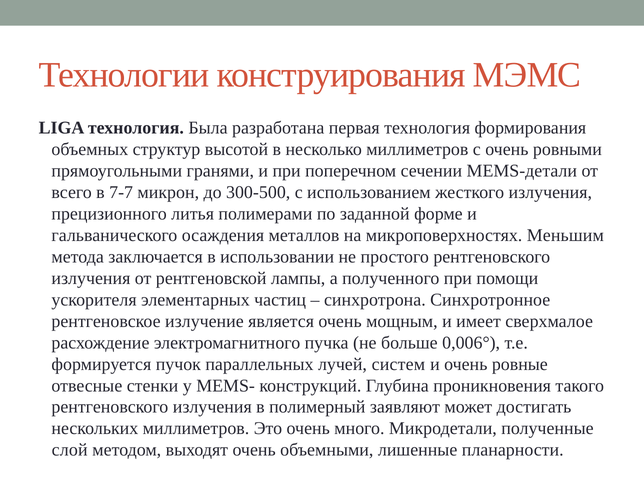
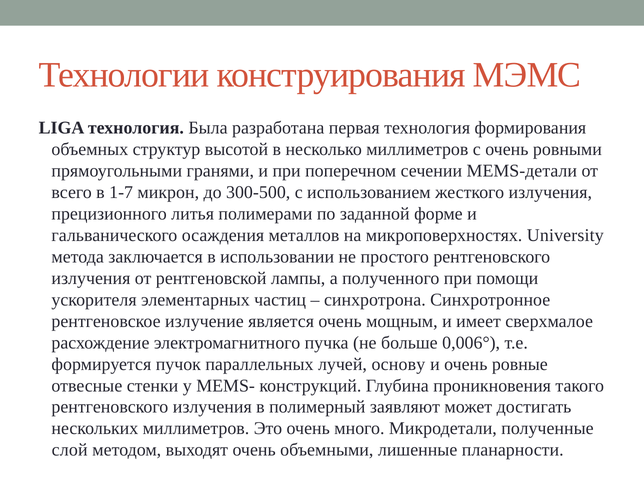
7-7: 7-7 -> 1-7
Меньшим: Меньшим -> University
систем: систем -> основу
